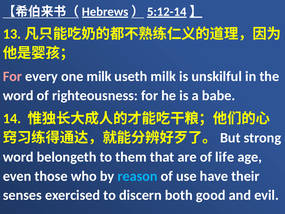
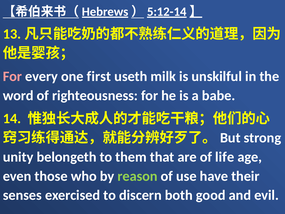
one milk: milk -> first
word at (18, 157): word -> unity
reason colour: light blue -> light green
